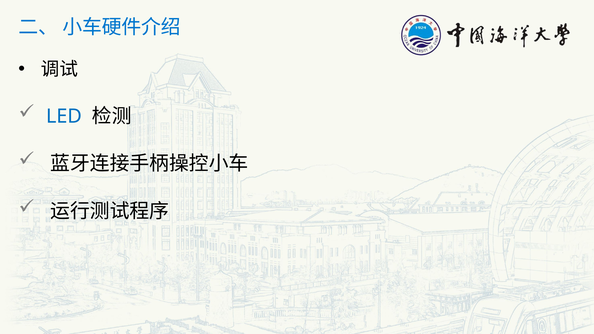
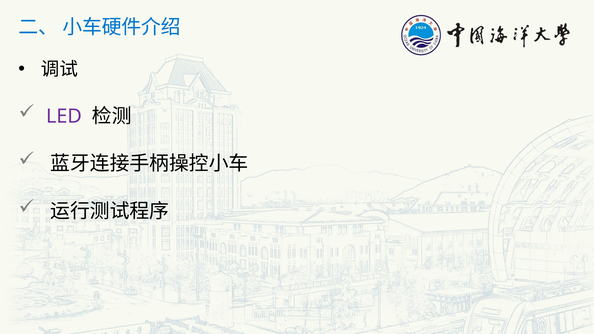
LED colour: blue -> purple
